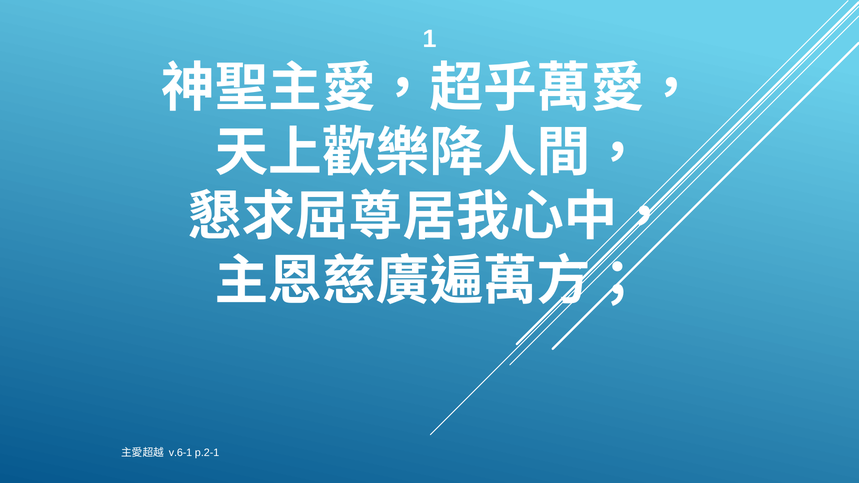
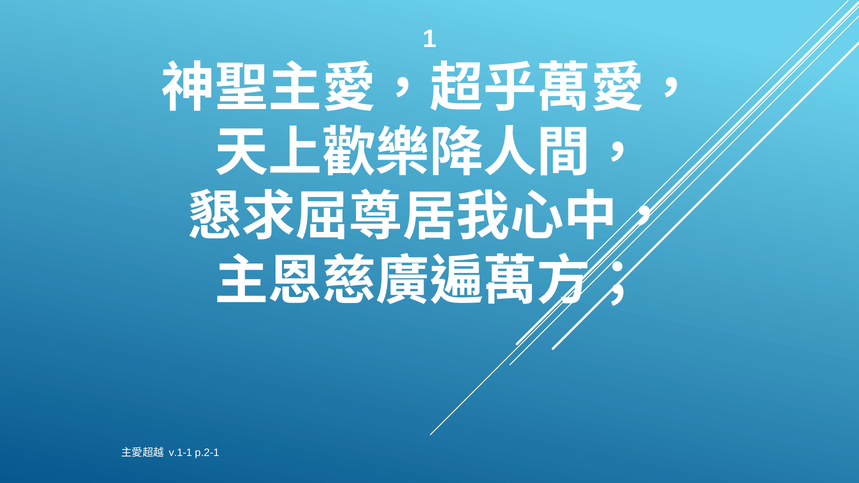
v.6-1: v.6-1 -> v.1-1
